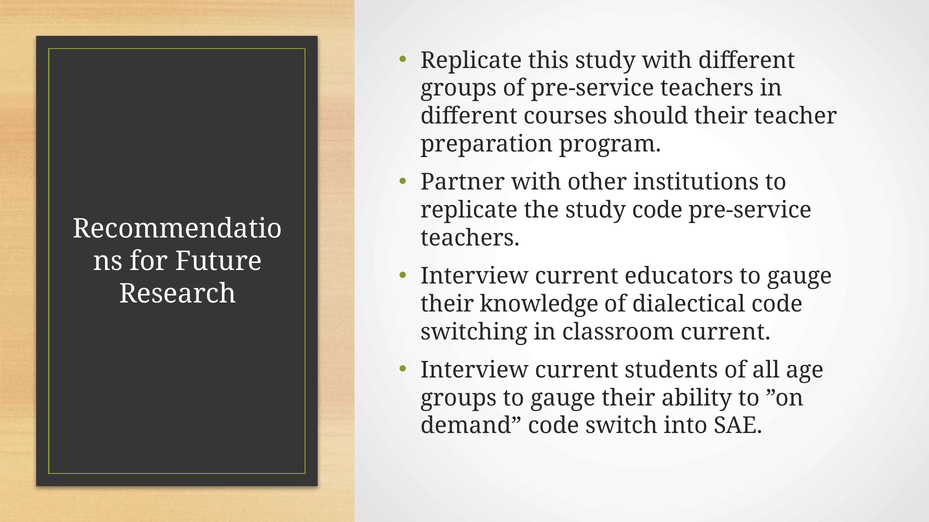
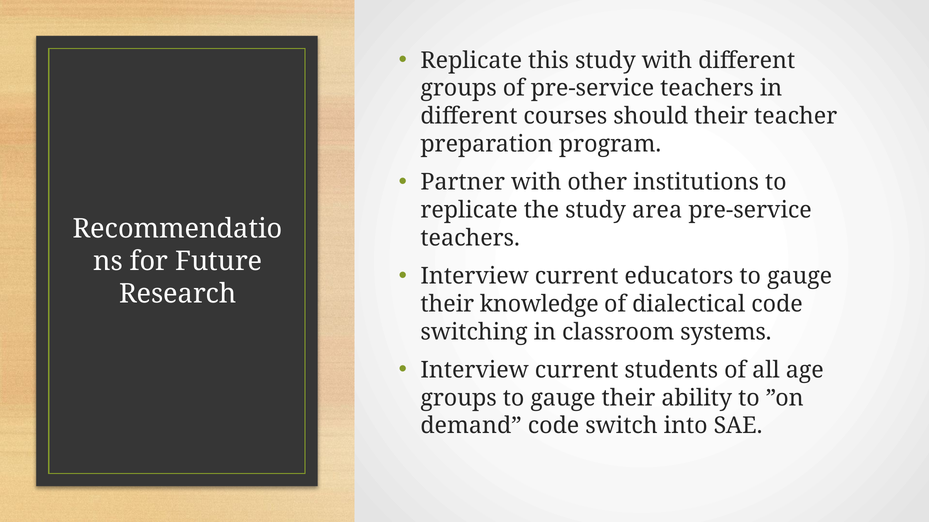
study code: code -> area
classroom current: current -> systems
